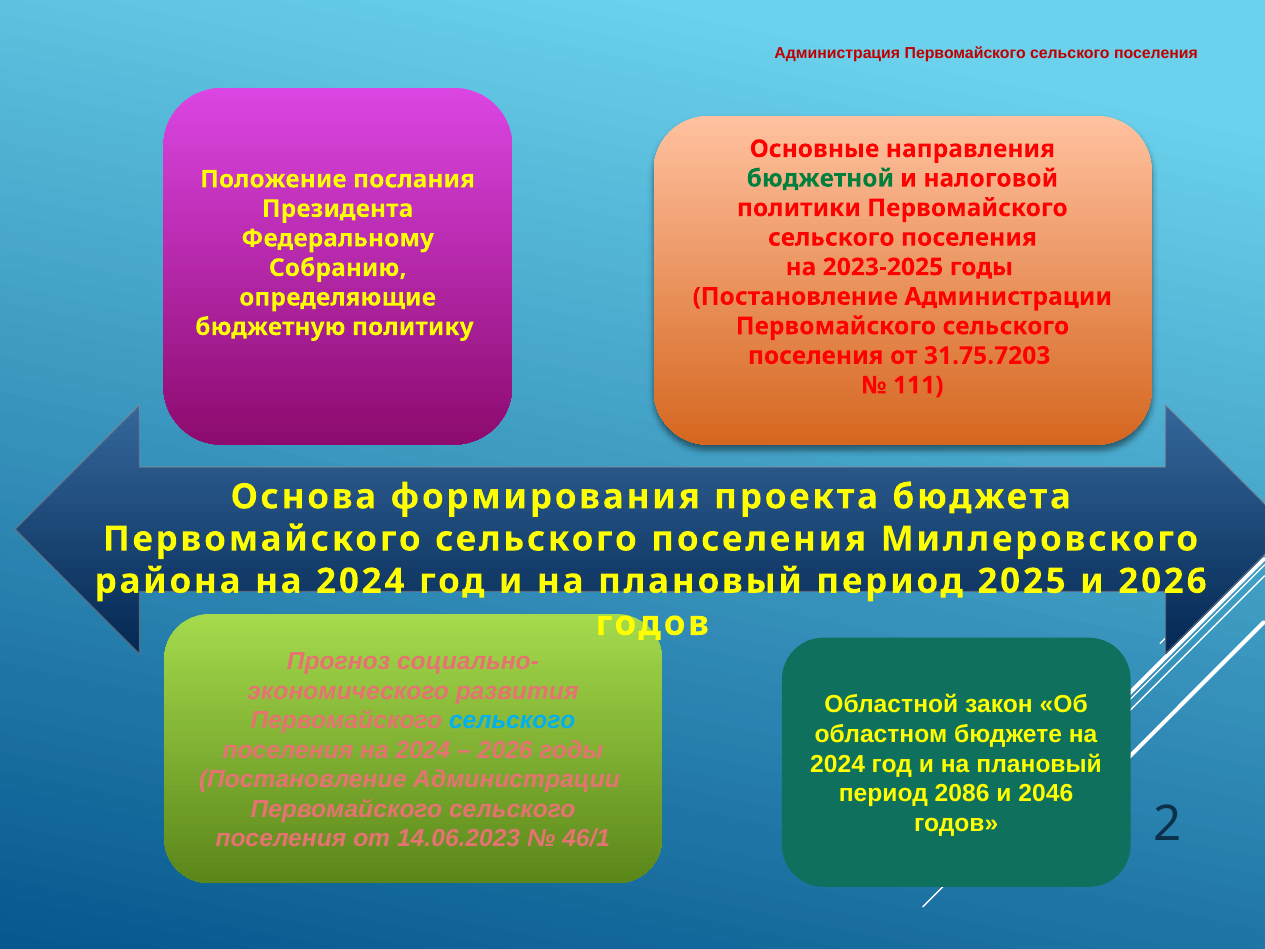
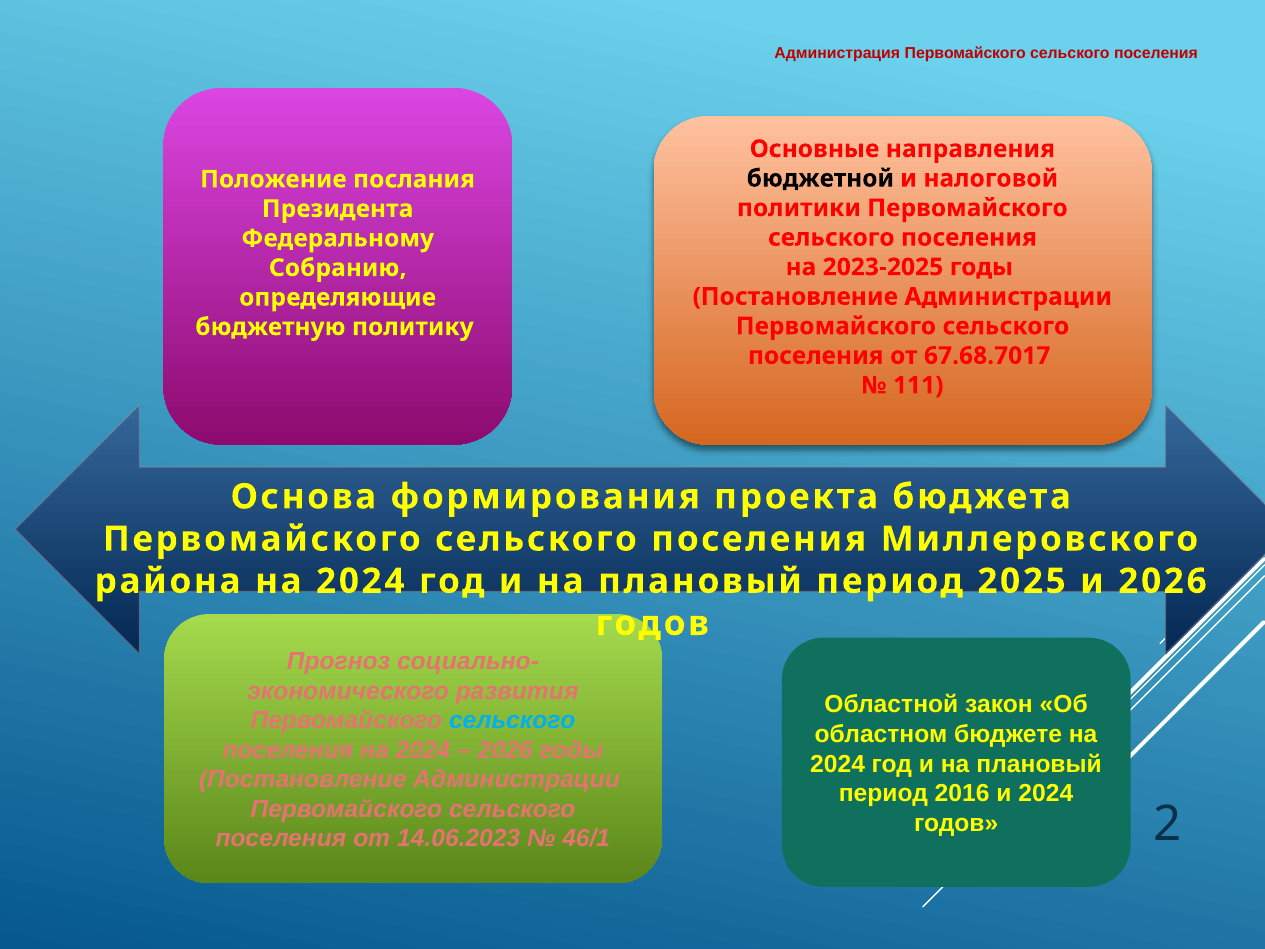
бюджетной colour: green -> black
31.75.7203: 31.75.7203 -> 67.68.7017
2086: 2086 -> 2016
и 2046: 2046 -> 2024
